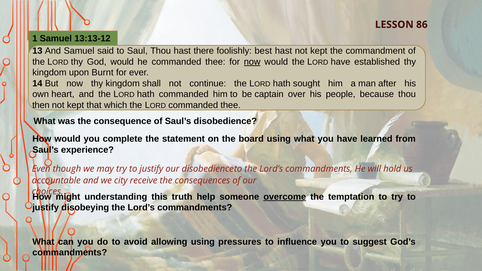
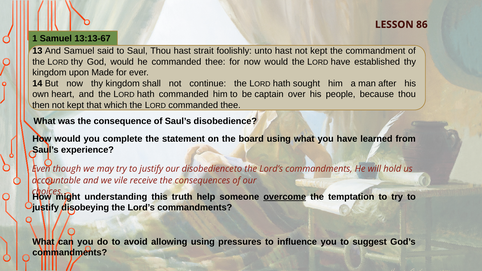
13:13-12: 13:13-12 -> 13:13-67
there: there -> strait
best: best -> unto
now at (252, 62) underline: present -> none
Burnt: Burnt -> Made
city: city -> vile
